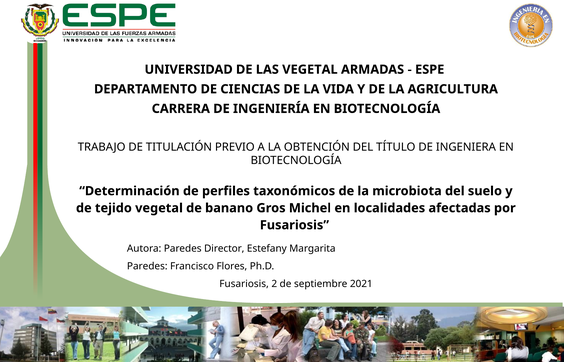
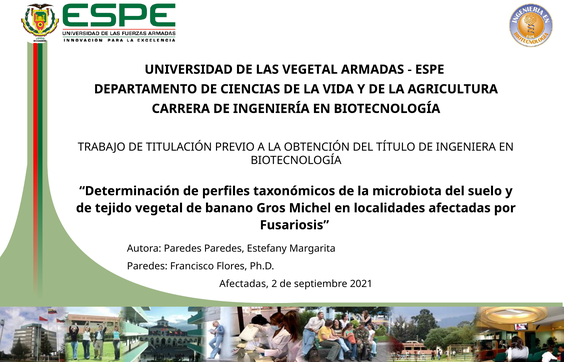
Paredes Director: Director -> Paredes
Fusariosis at (244, 284): Fusariosis -> Afectadas
